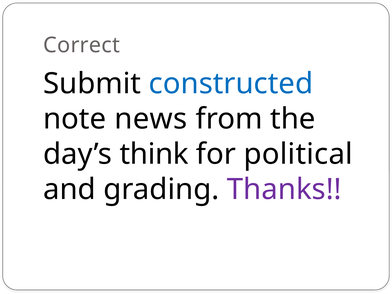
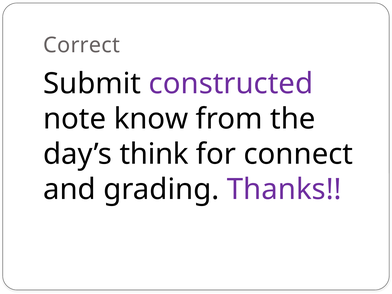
constructed colour: blue -> purple
news: news -> know
political: political -> connect
